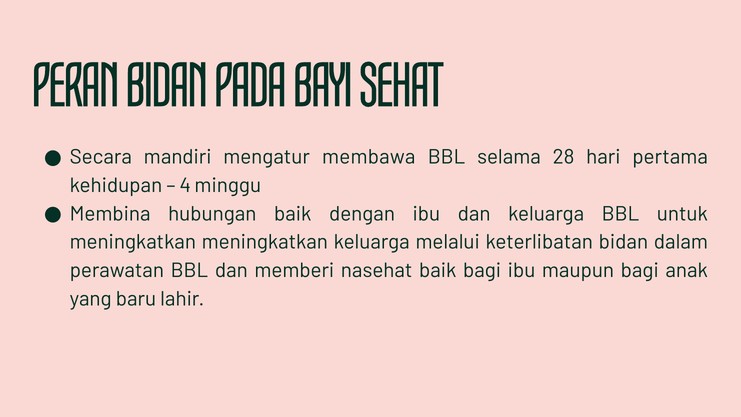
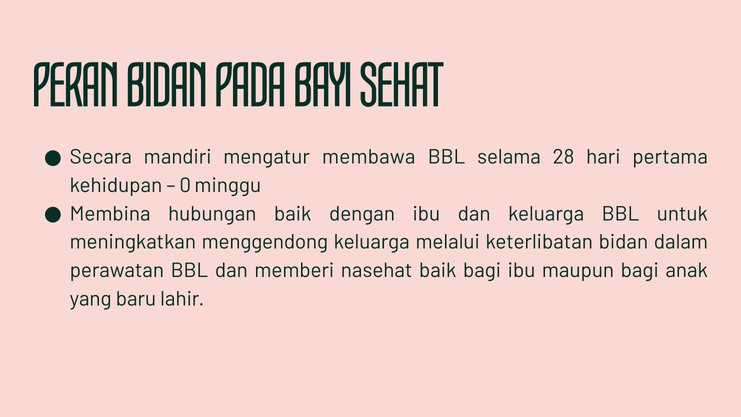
4: 4 -> 0
meningkatkan meningkatkan: meningkatkan -> menggendong
